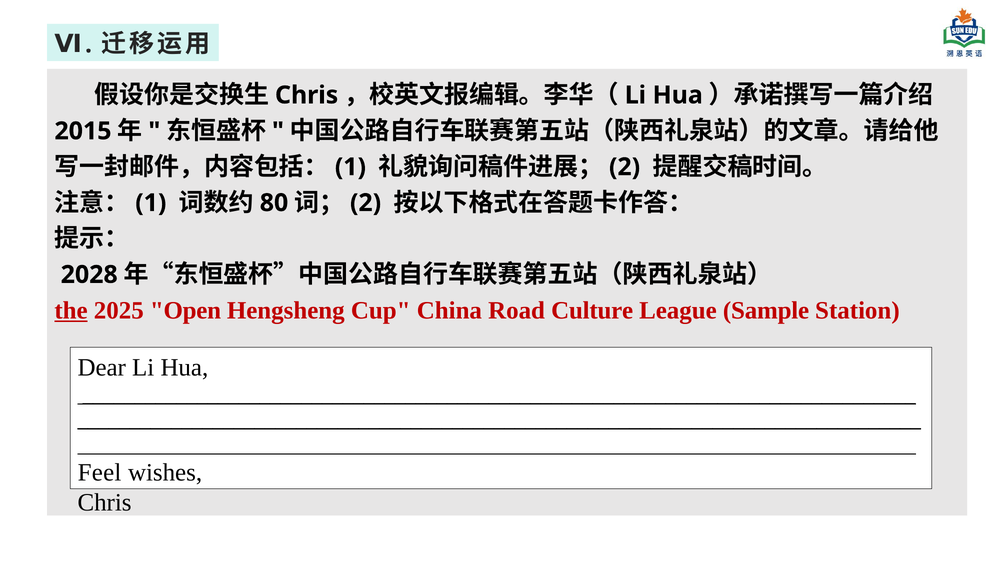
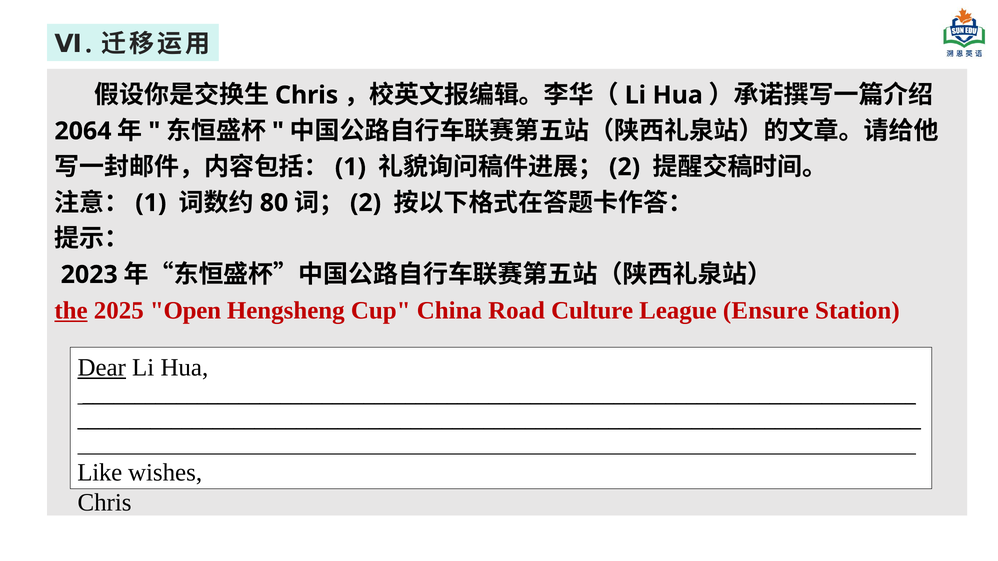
2015: 2015 -> 2064
2028: 2028 -> 2023
Sample: Sample -> Ensure
Dear underline: none -> present
Feel: Feel -> Like
